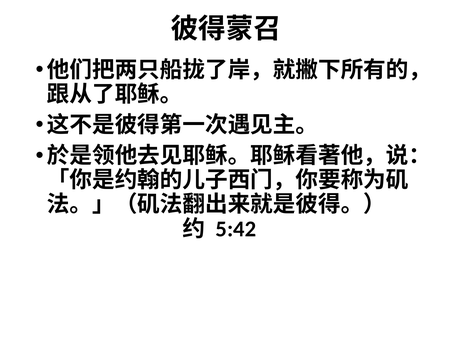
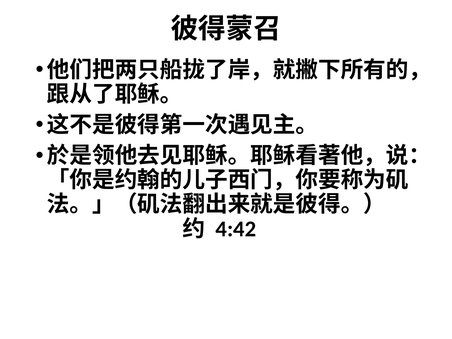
5:42: 5:42 -> 4:42
